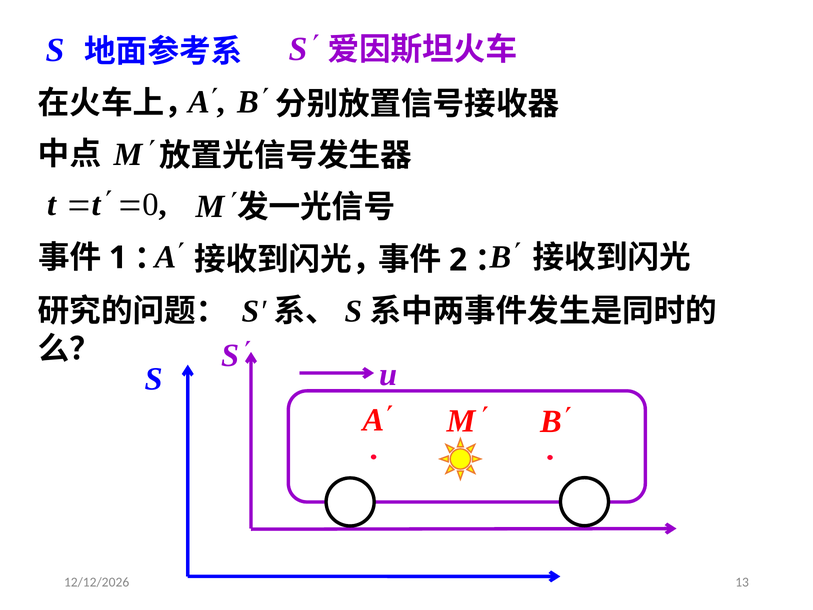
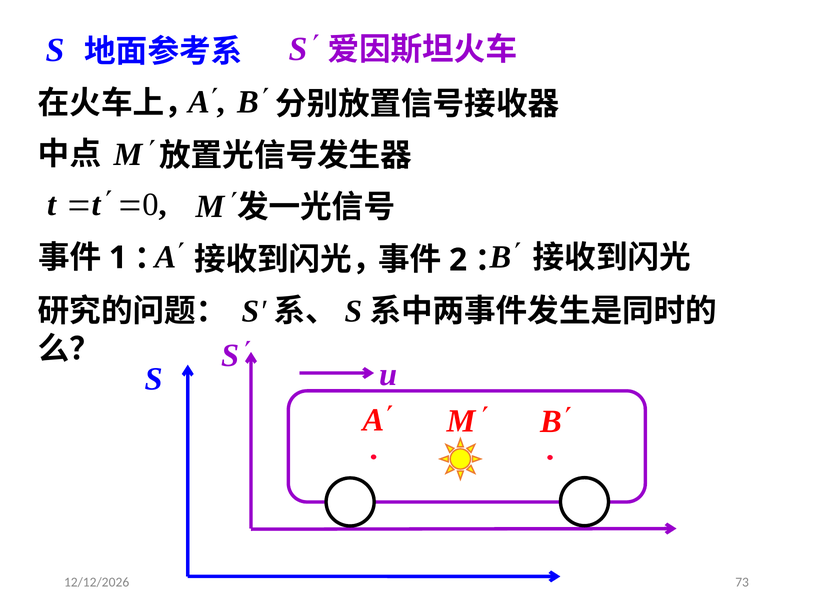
13: 13 -> 73
